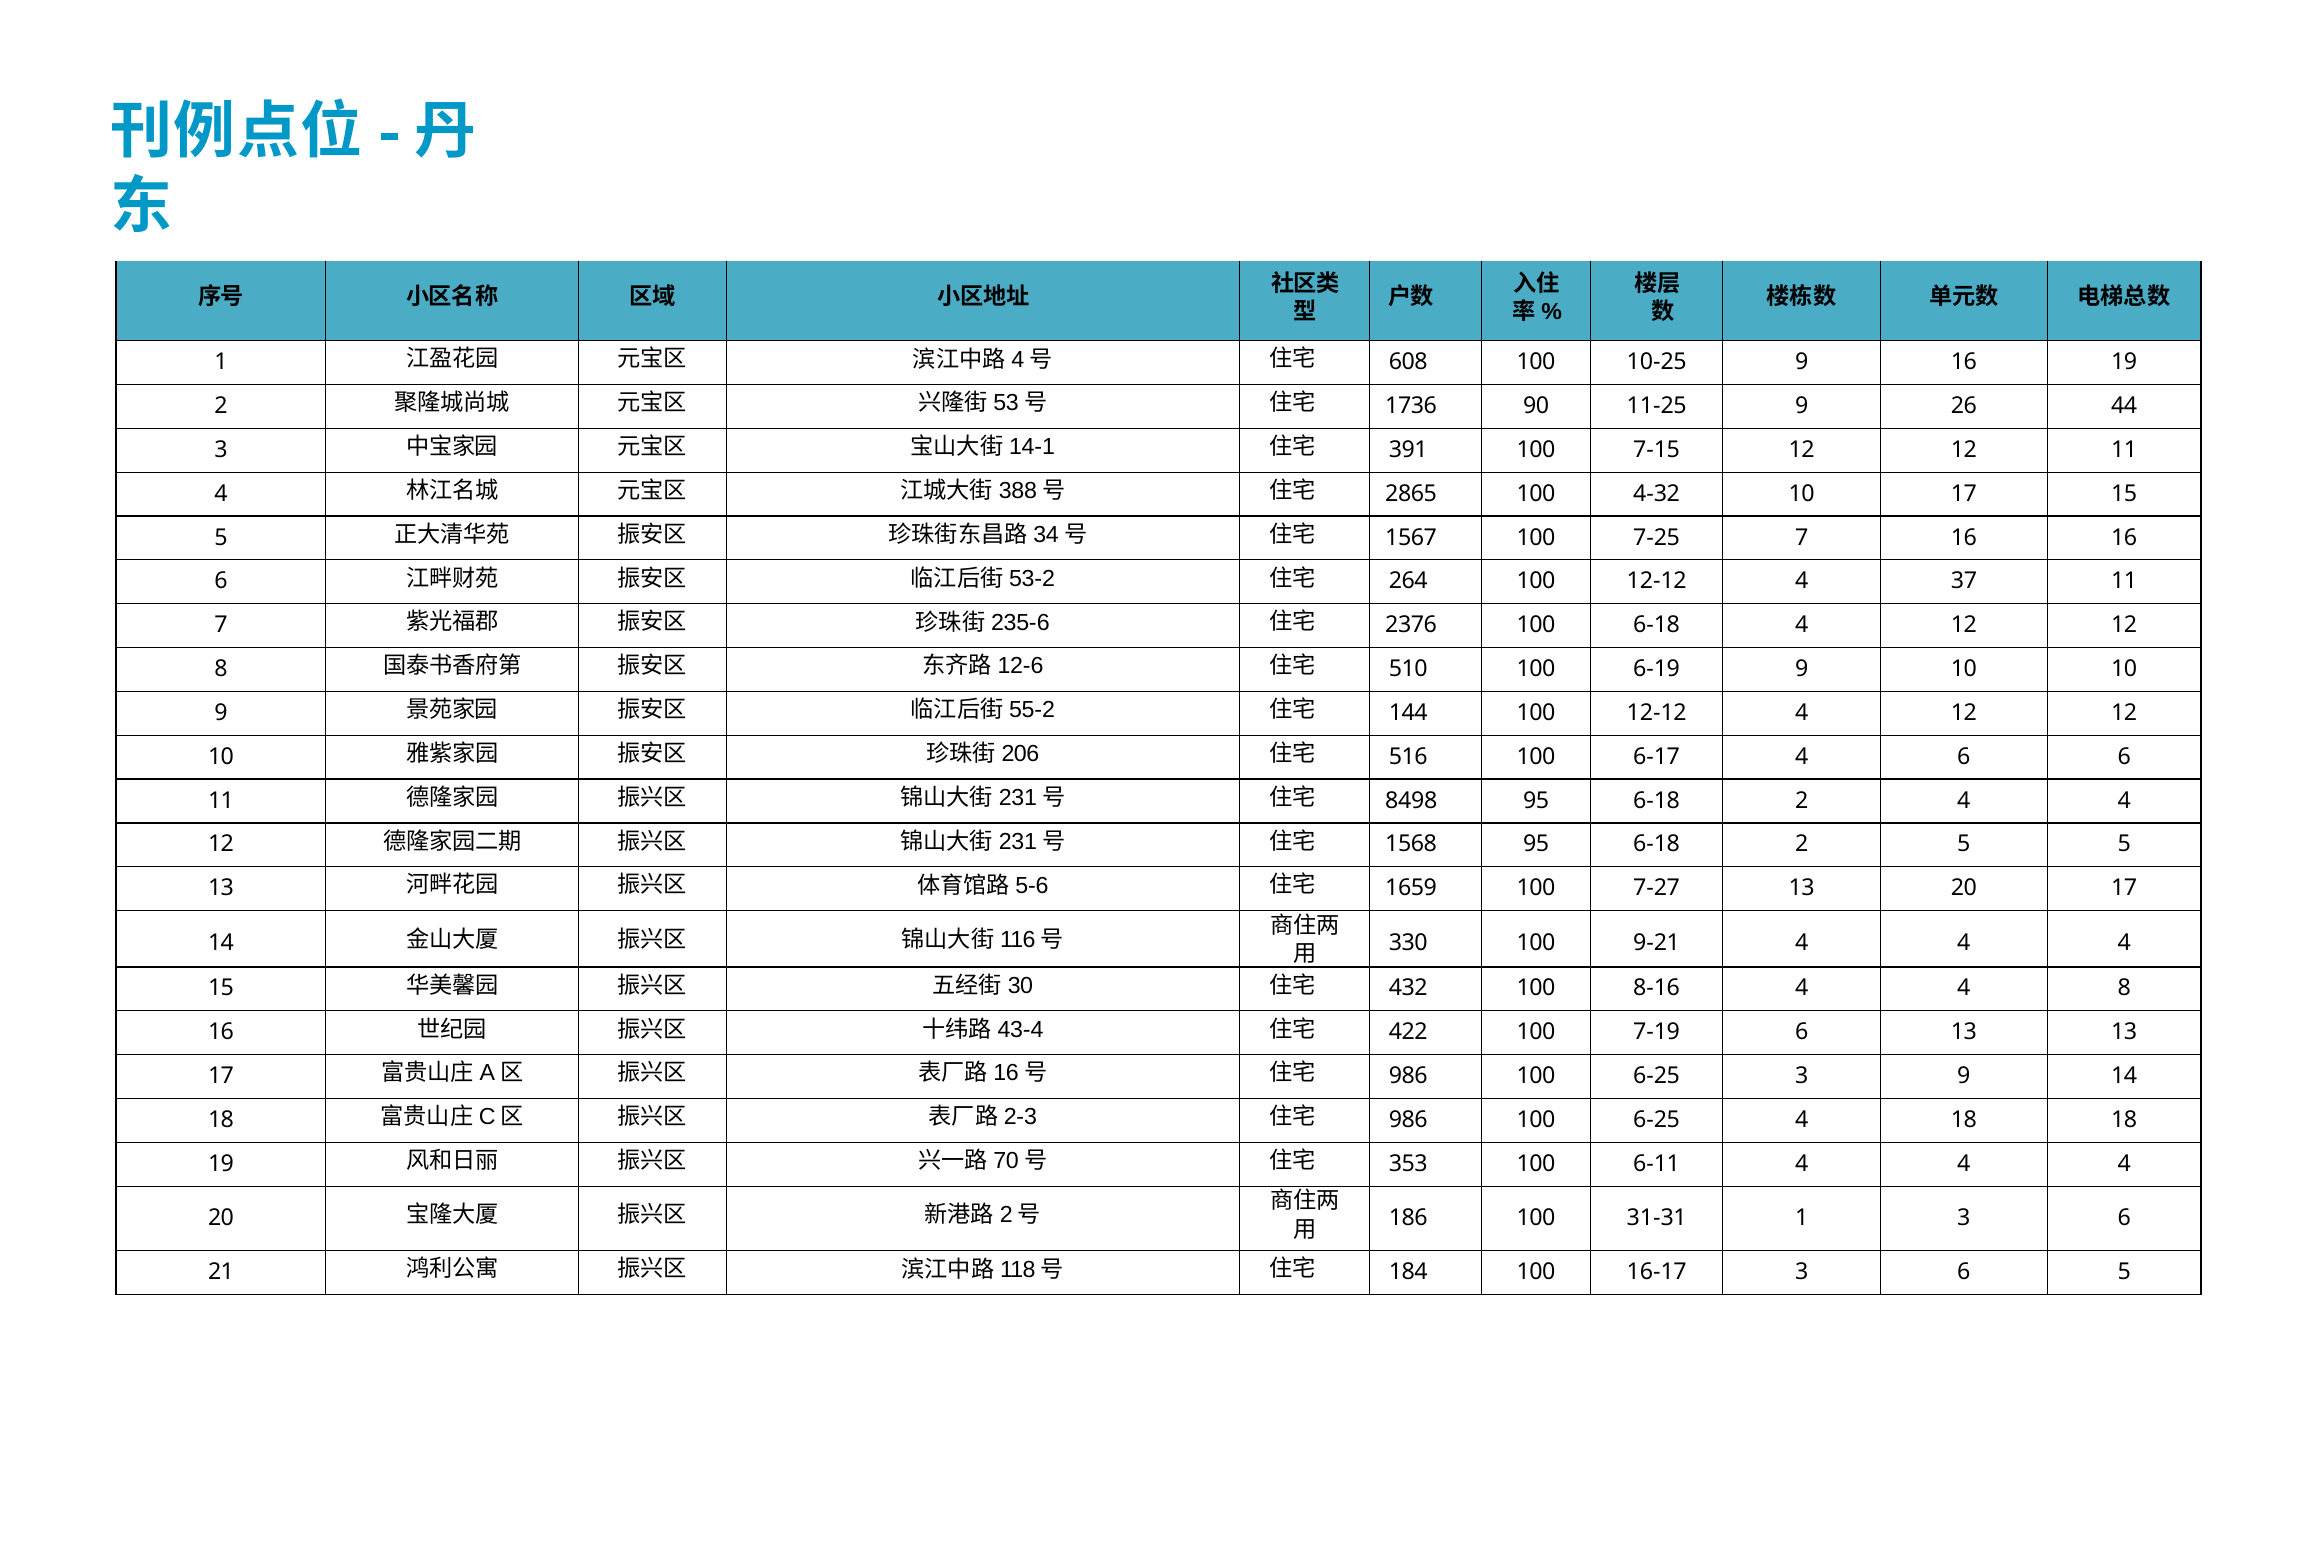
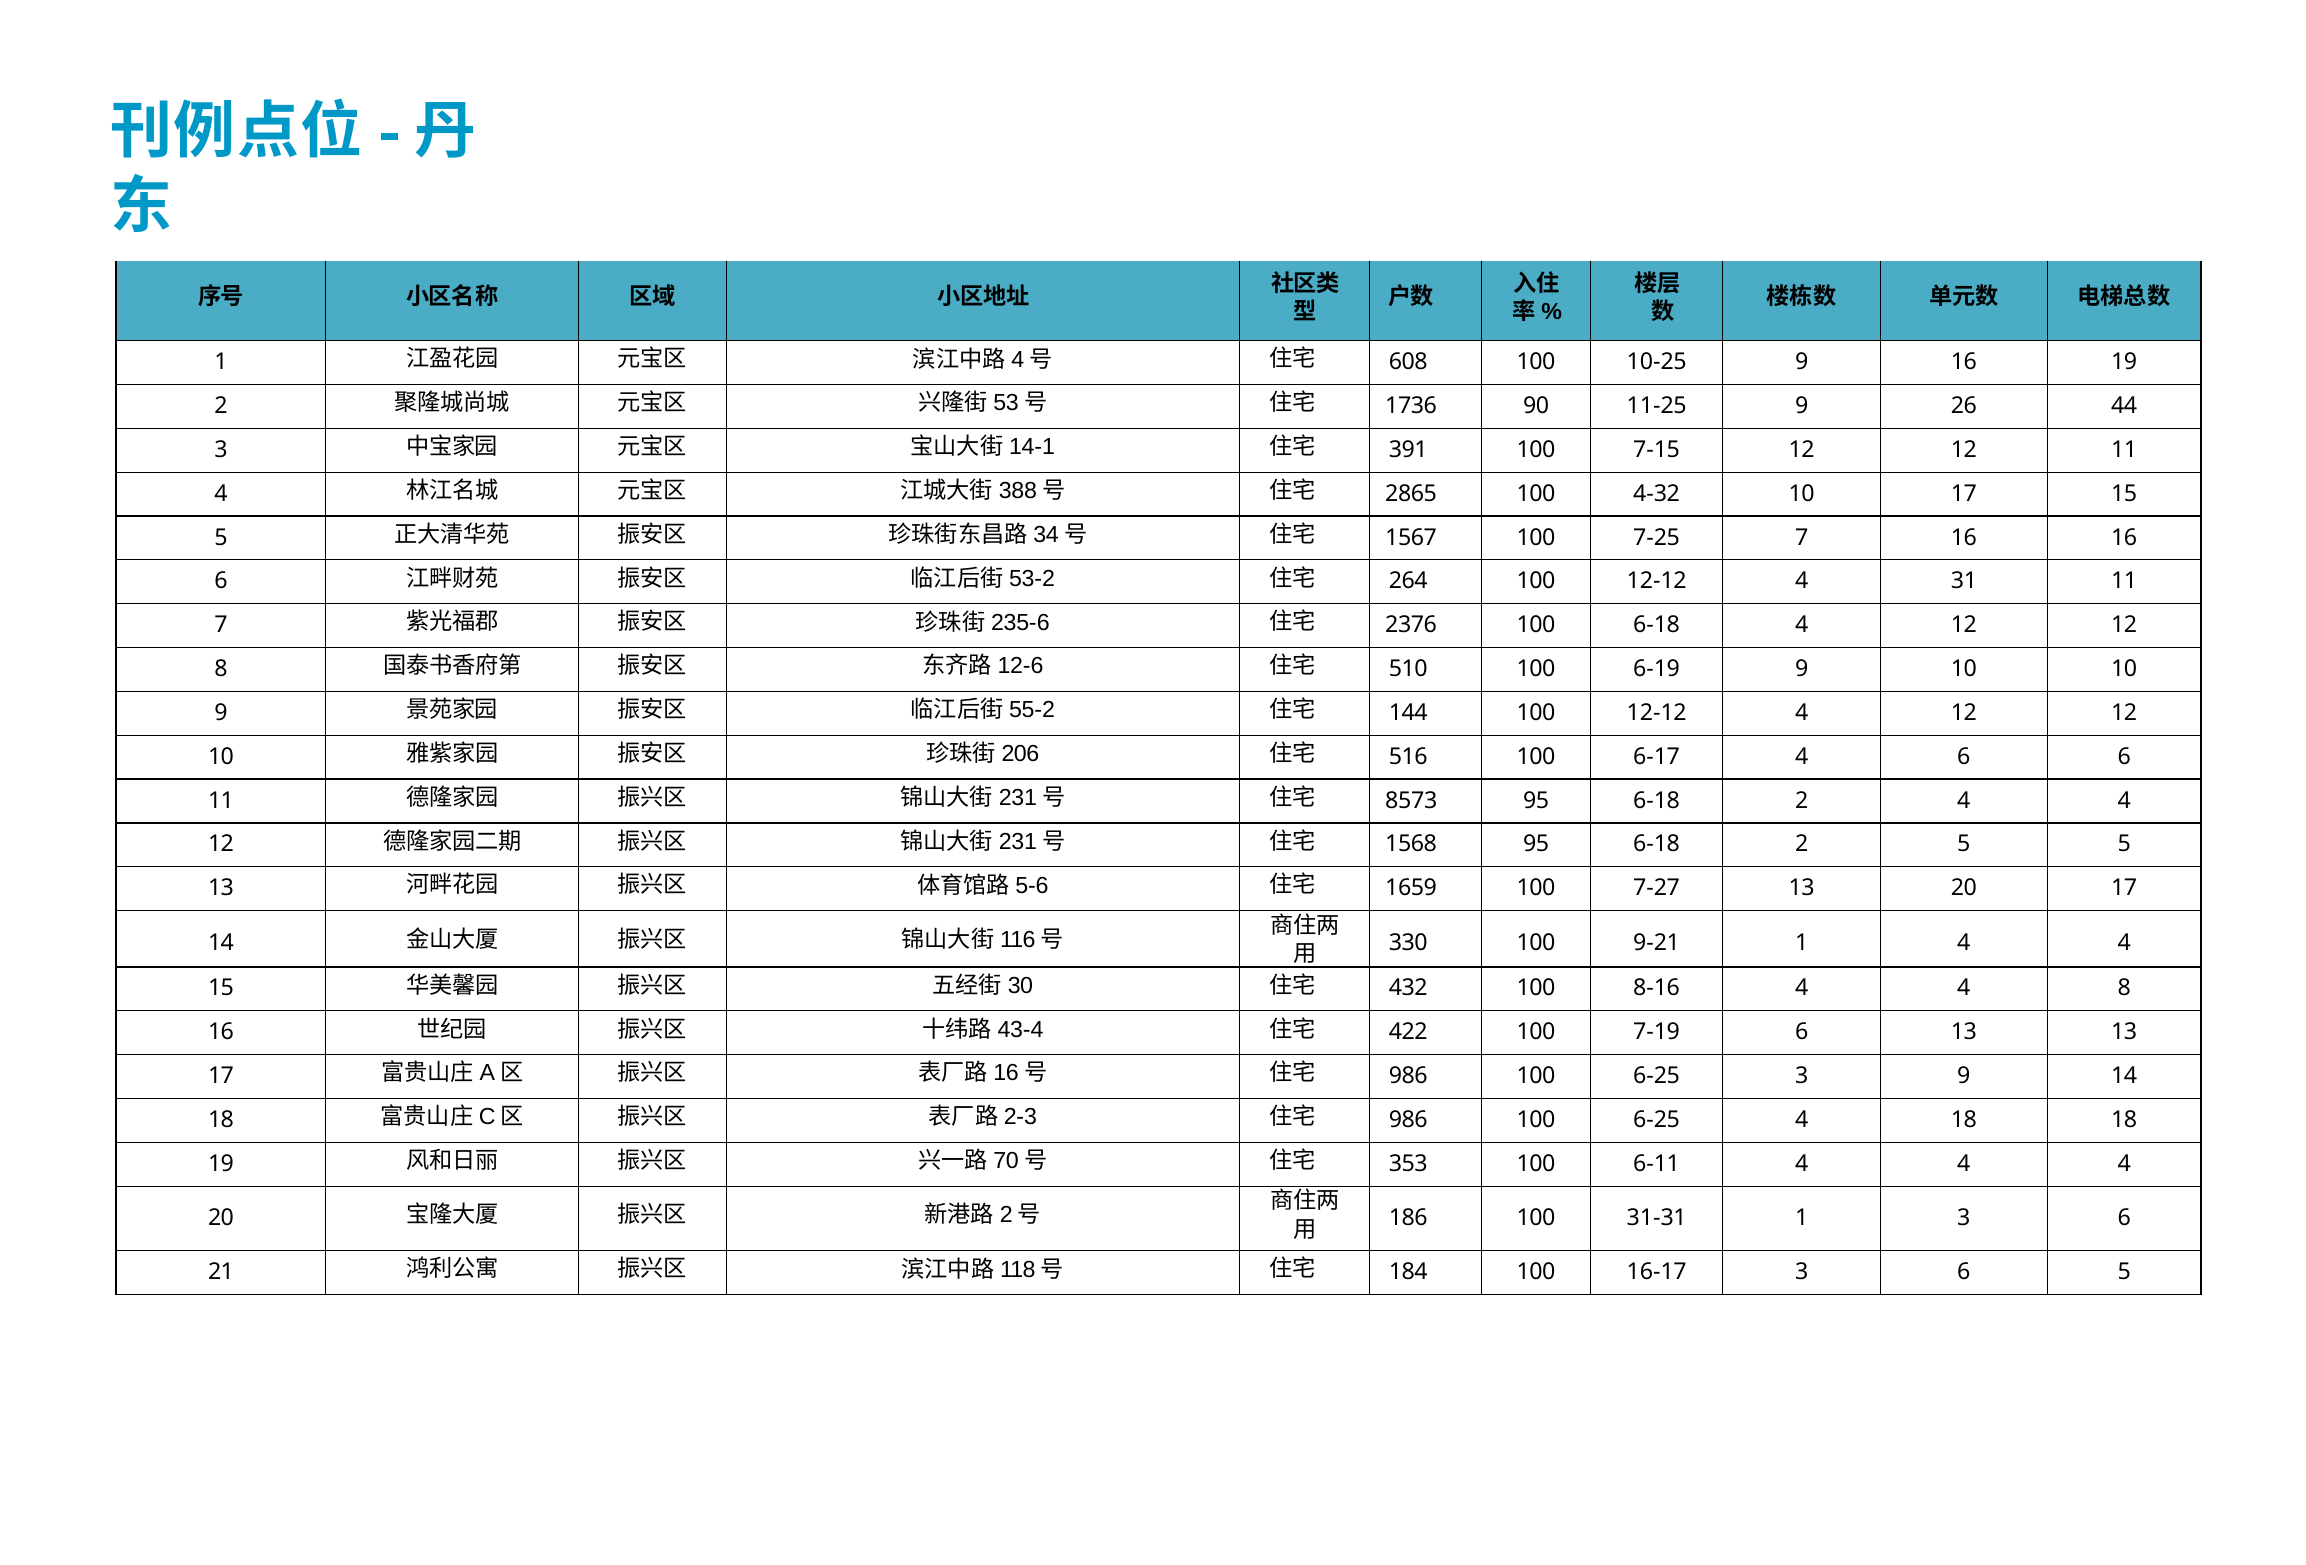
37: 37 -> 31
8498: 8498 -> 8573
9-21 4: 4 -> 1
